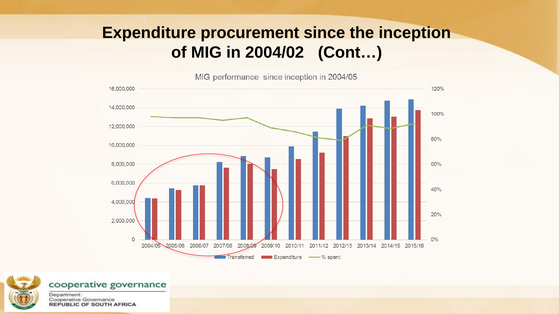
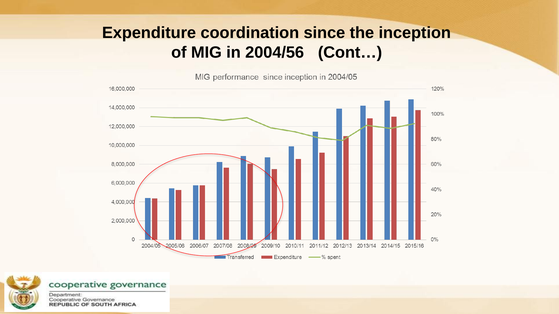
procurement: procurement -> coordination
2004/02: 2004/02 -> 2004/56
